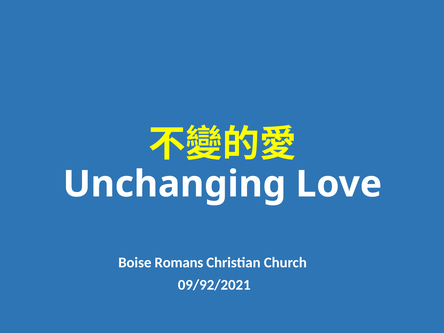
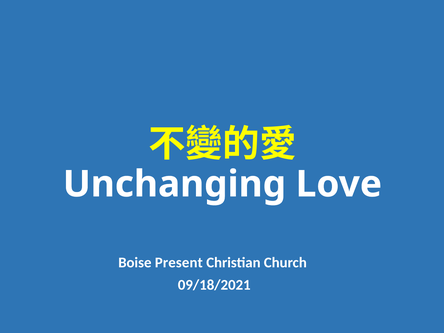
Romans: Romans -> Present
09/92/2021: 09/92/2021 -> 09/18/2021
